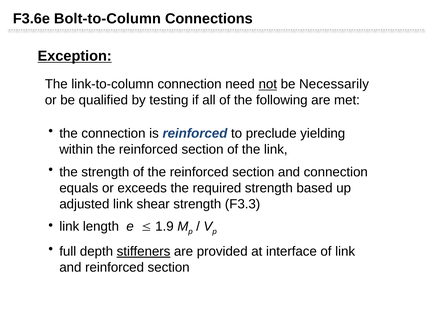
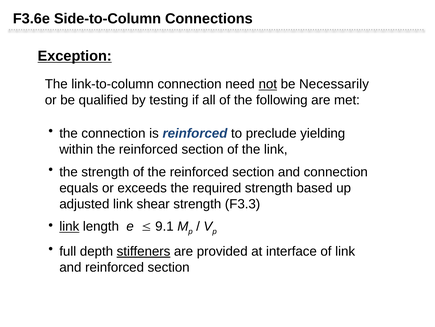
Bolt-to-Column: Bolt-to-Column -> Side-to-Column
link at (69, 226) underline: none -> present
1.9: 1.9 -> 9.1
